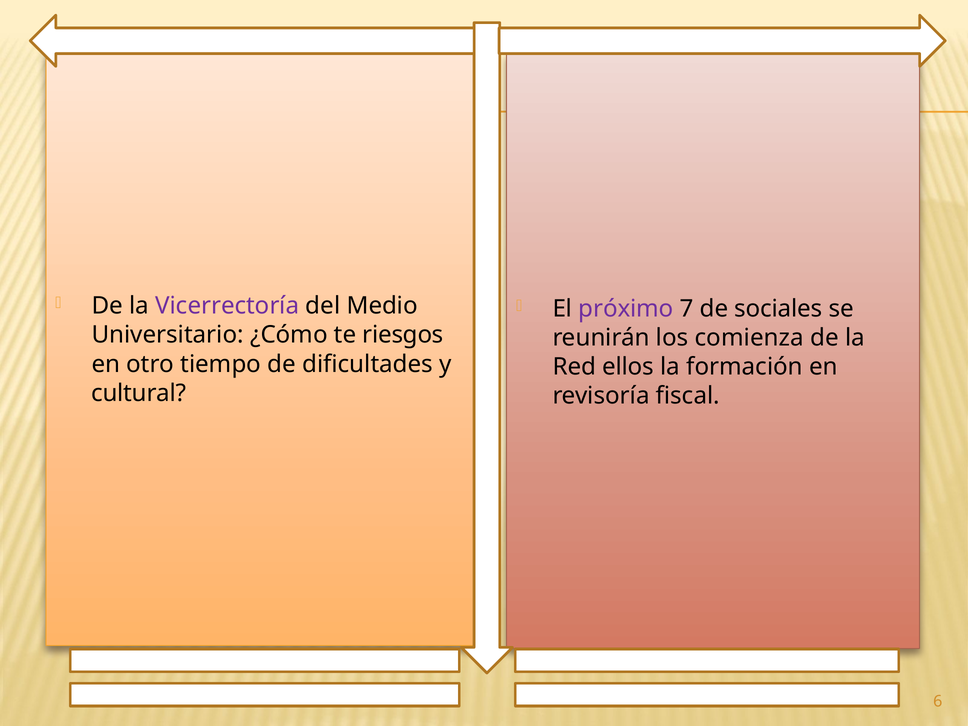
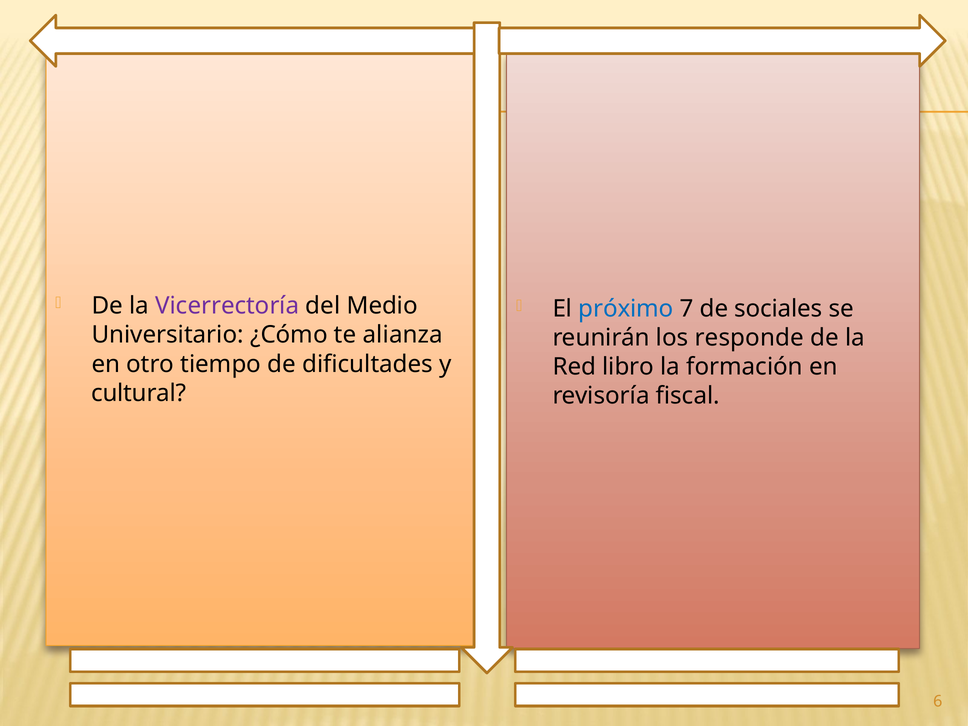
próximo colour: purple -> blue
riesgos: riesgos -> alianza
comienza: comienza -> responde
ellos: ellos -> libro
